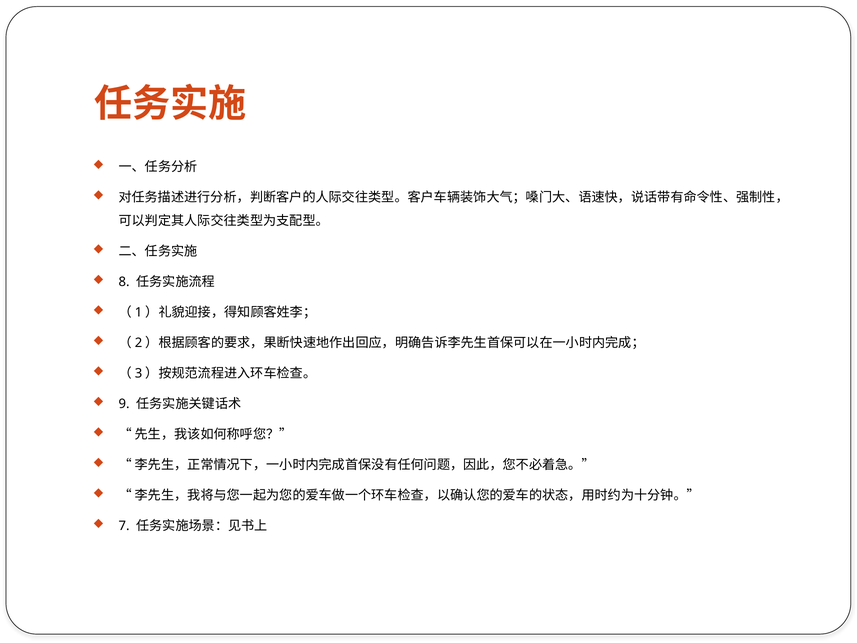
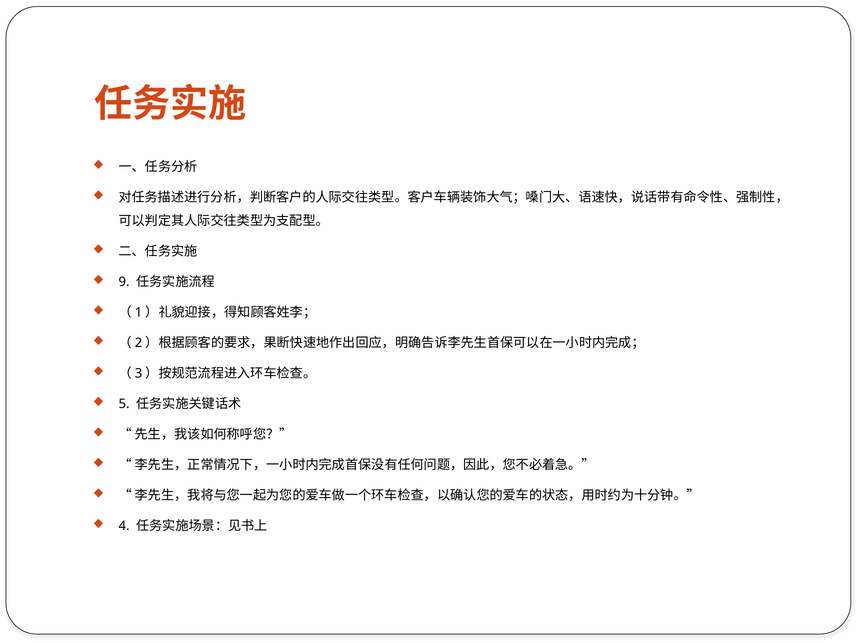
8: 8 -> 9
9: 9 -> 5
7: 7 -> 4
